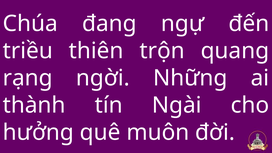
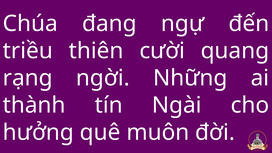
trộn: trộn -> cười
